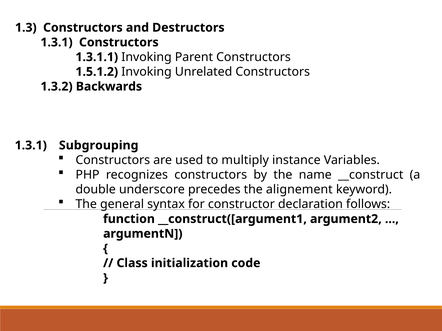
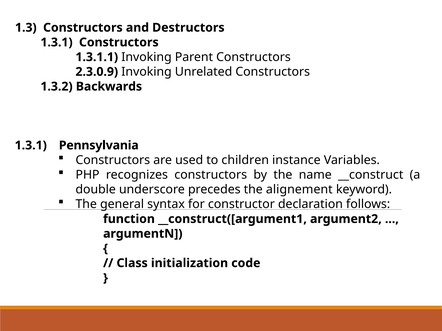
1.5.1.2: 1.5.1.2 -> 2.3.0.9
Subgrouping: Subgrouping -> Pennsylvania
multiply: multiply -> children
